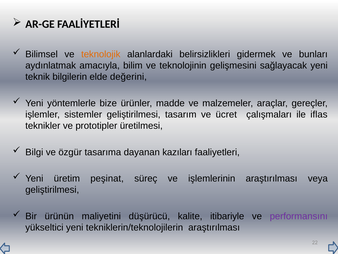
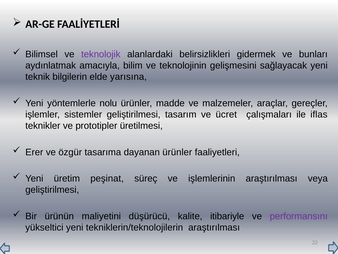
teknolojik colour: orange -> purple
değerini: değerini -> yarısına
bize: bize -> nolu
Bilgi: Bilgi -> Erer
dayanan kazıları: kazıları -> ürünler
